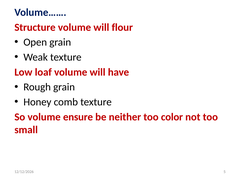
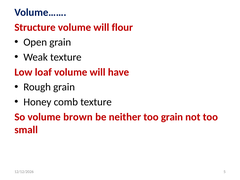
ensure: ensure -> brown
too color: color -> grain
